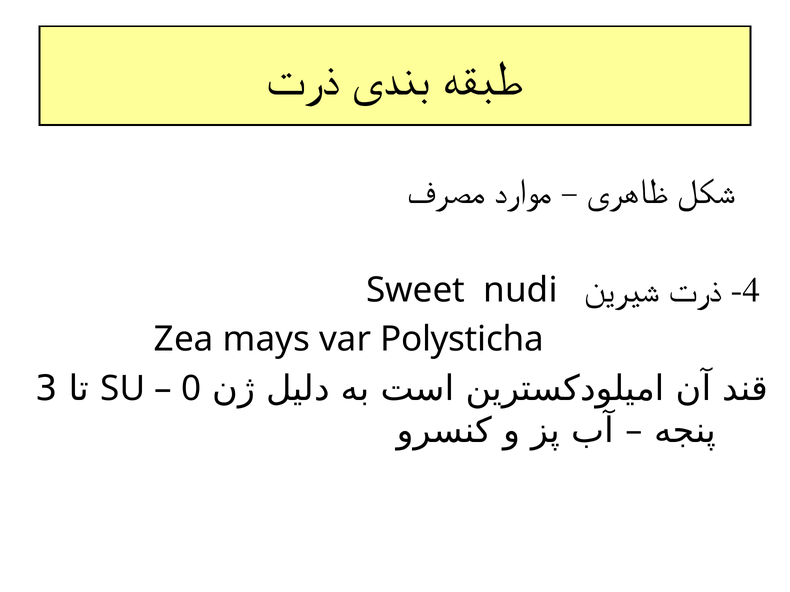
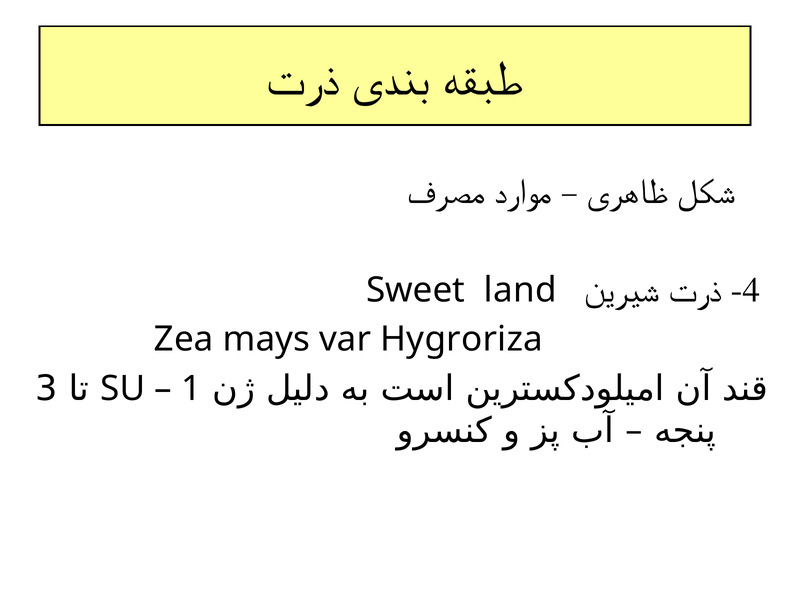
nudi: nudi -> land
Polysticha: Polysticha -> Hygroriza
0: 0 -> 1
